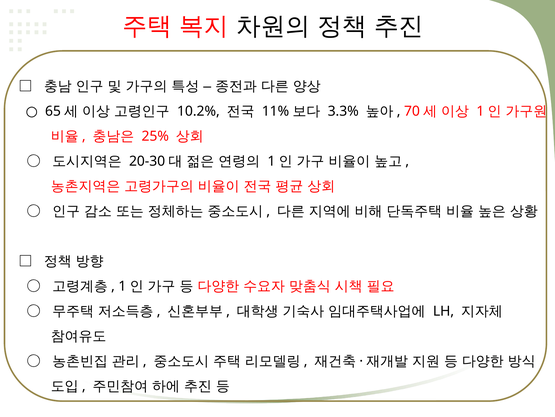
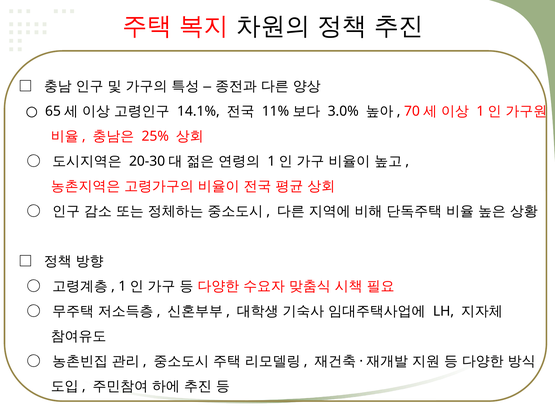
10.2%: 10.2% -> 14.1%
3.3%: 3.3% -> 3.0%
